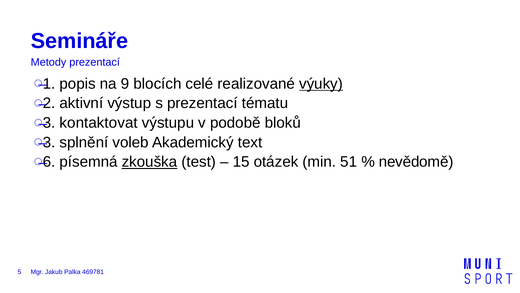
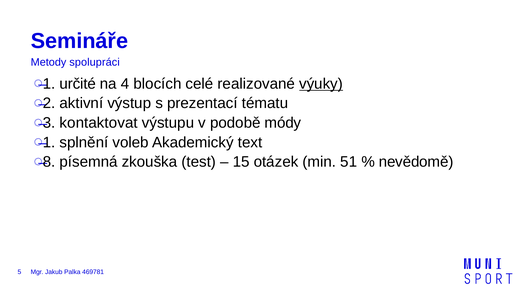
Metody prezentací: prezentací -> spolupráci
popis: popis -> určité
9: 9 -> 4
bloků: bloků -> módy
3 at (49, 142): 3 -> 1
6: 6 -> 8
zkouška underline: present -> none
